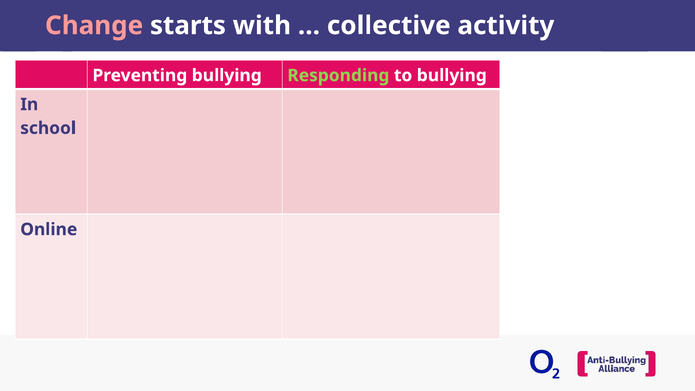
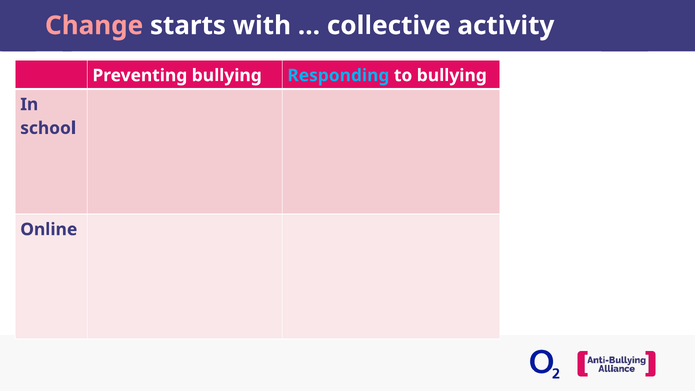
Responding colour: light green -> light blue
